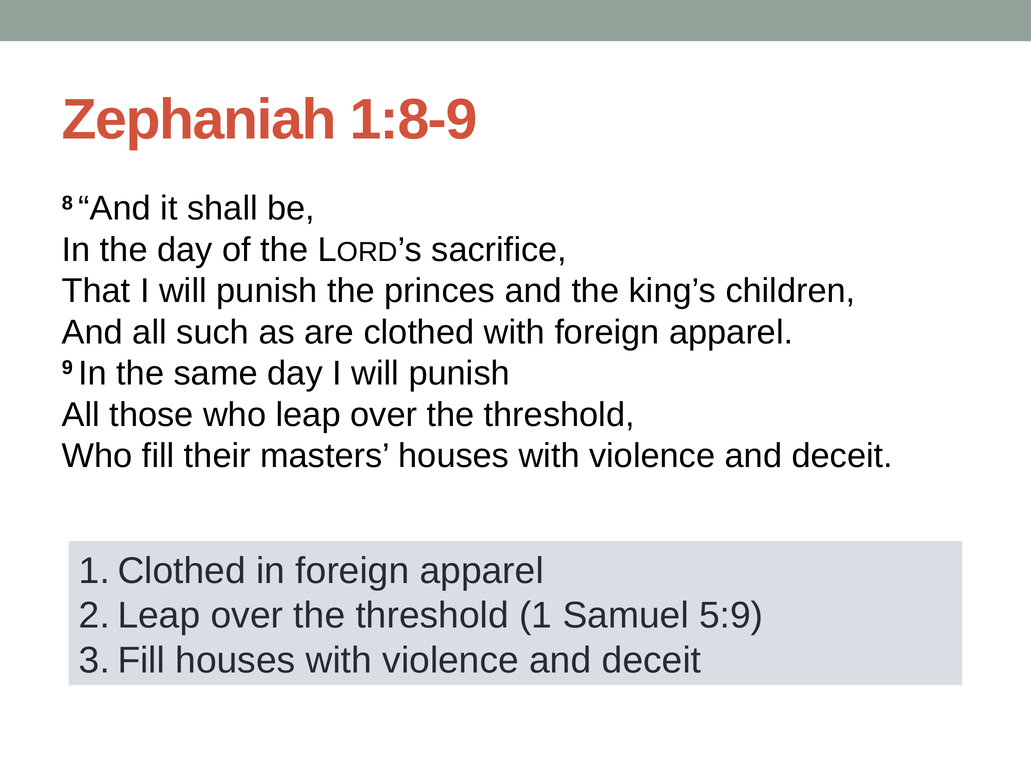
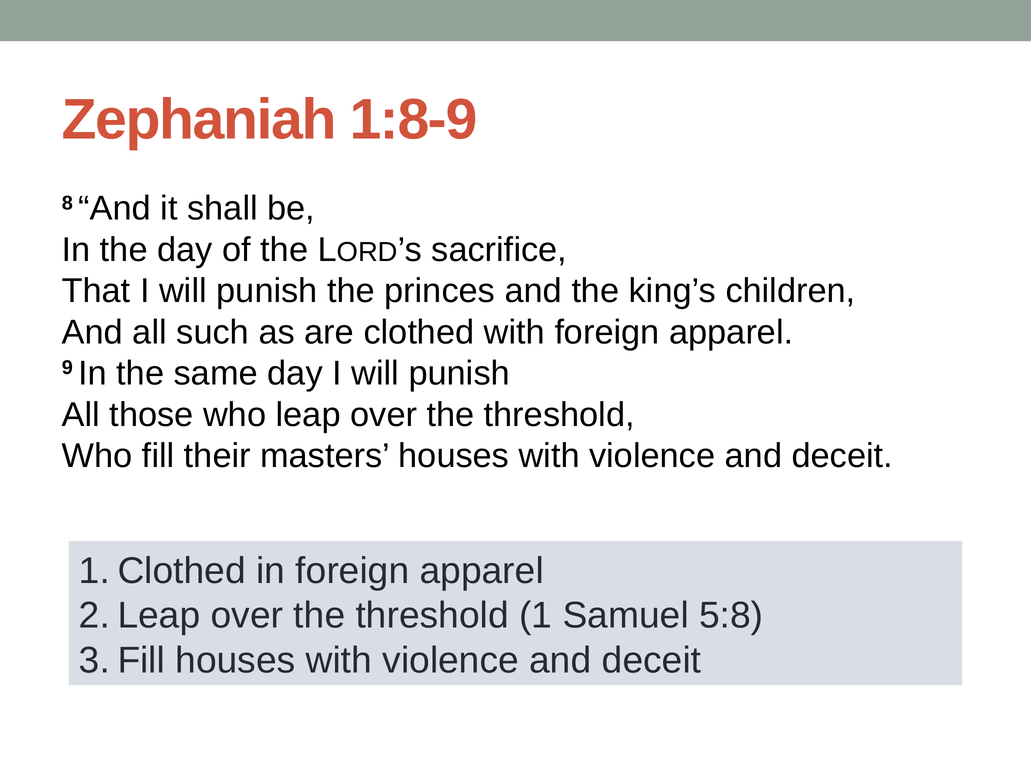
5:9: 5:9 -> 5:8
